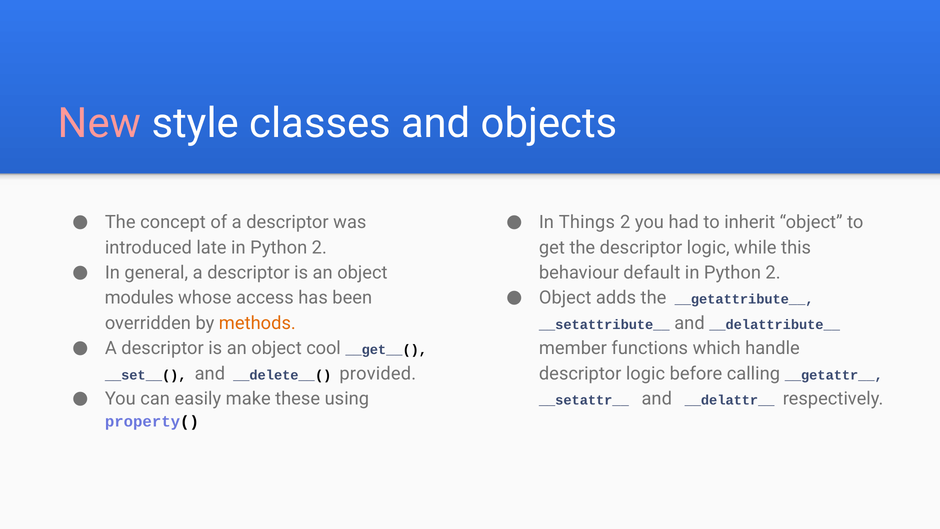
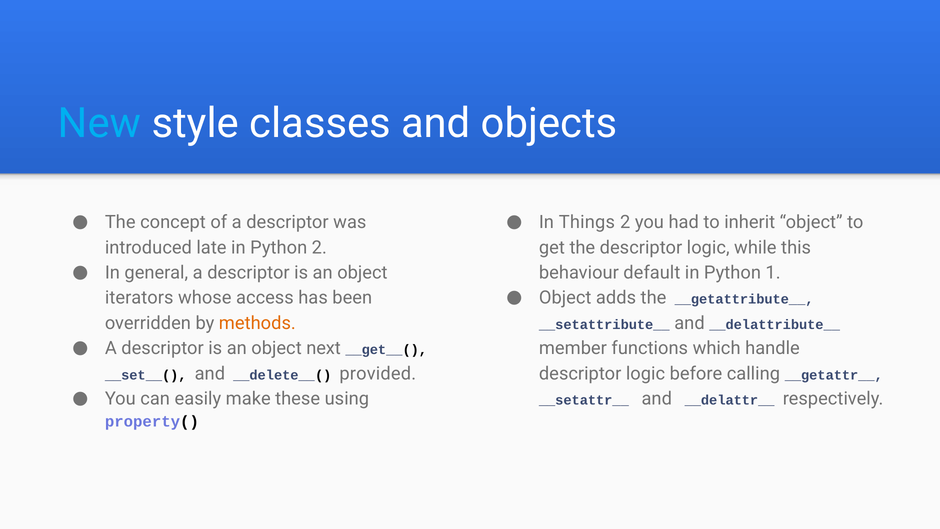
New colour: pink -> light blue
default in Python 2: 2 -> 1
modules: modules -> iterators
cool: cool -> next
